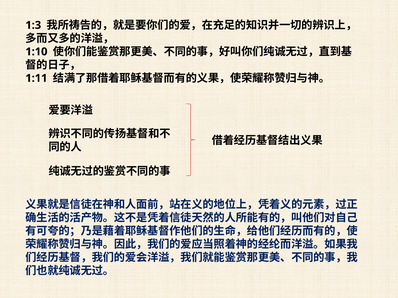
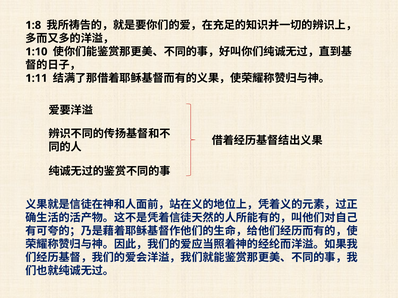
1:3: 1:3 -> 1:8
